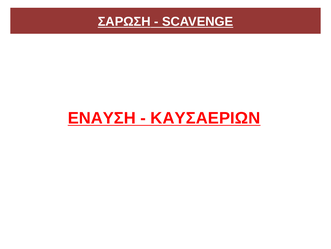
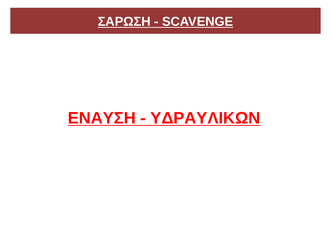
ΚΑΥΣΑΕΡΙΩΝ: ΚΑΥΣΑΕΡΙΩΝ -> ΥΔΡΑΥΛΙΚΩΝ
